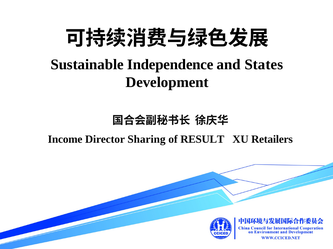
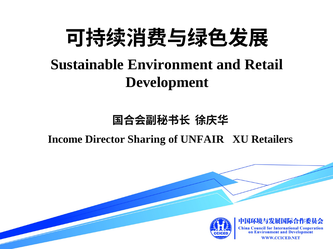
Independence: Independence -> Environment
States: States -> Retail
RESULT: RESULT -> UNFAIR
